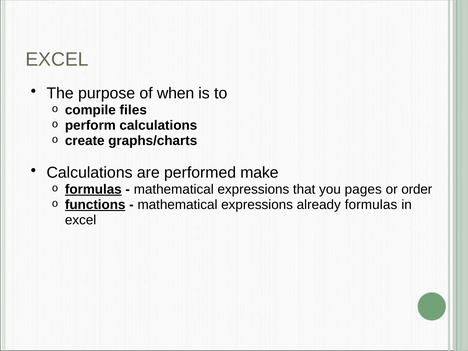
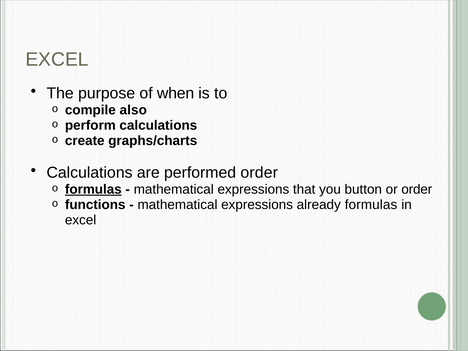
files: files -> also
performed make: make -> order
pages: pages -> button
functions underline: present -> none
